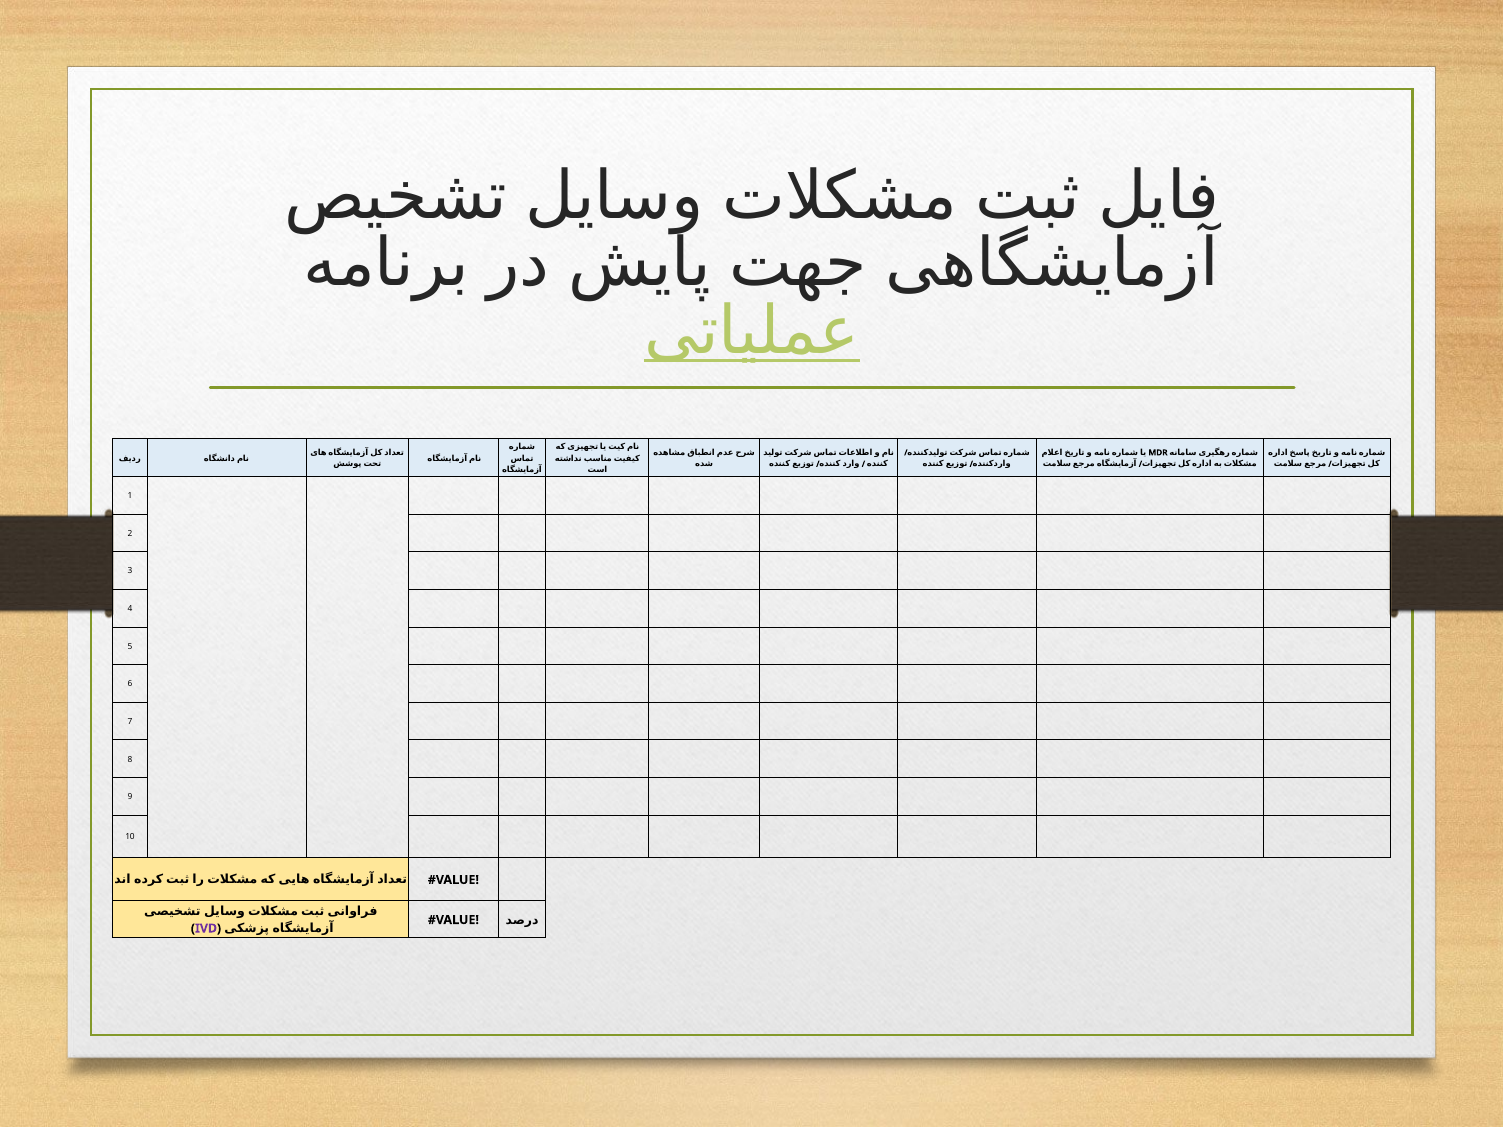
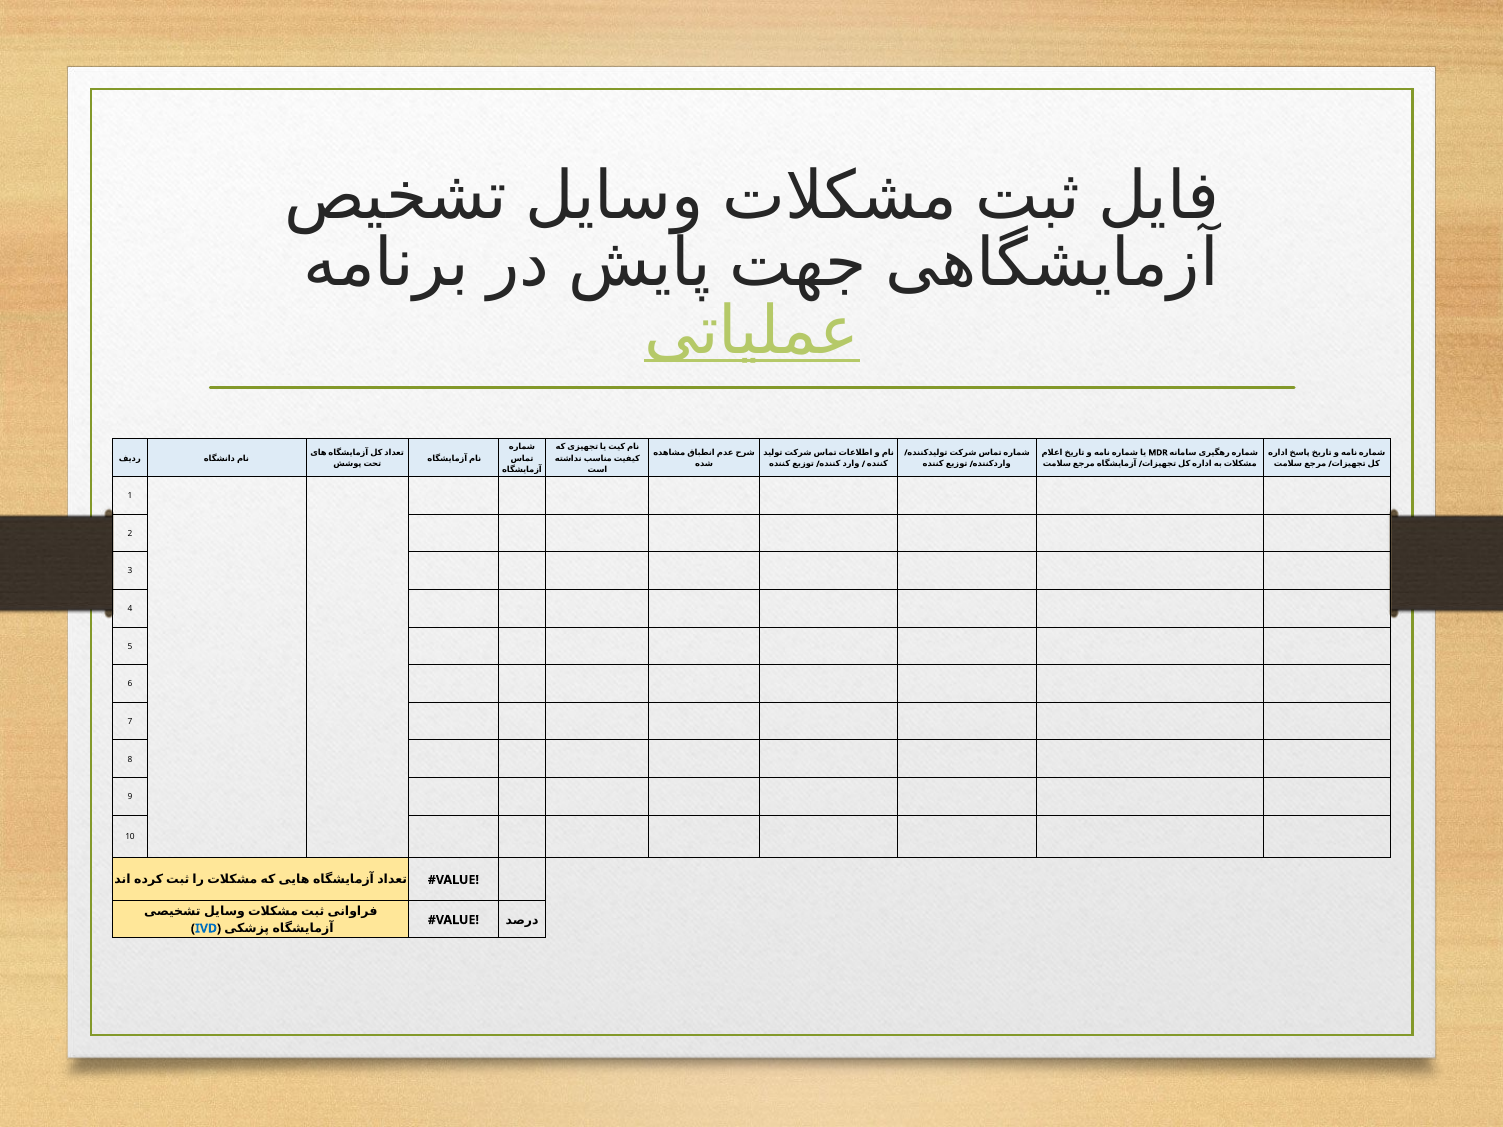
IVD colour: purple -> blue
